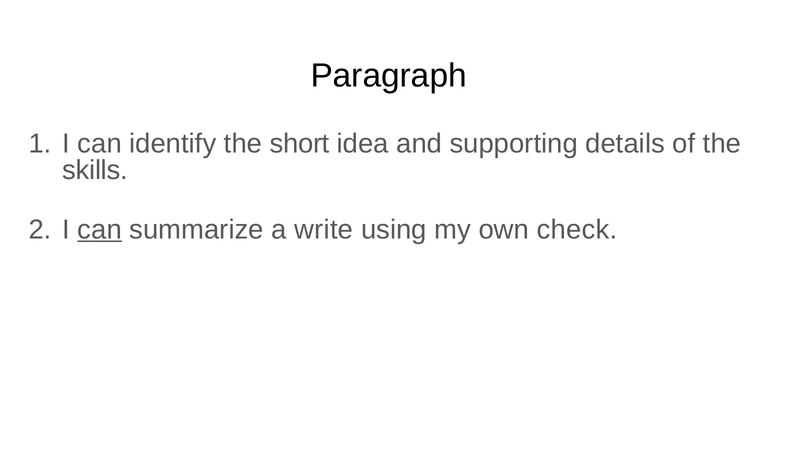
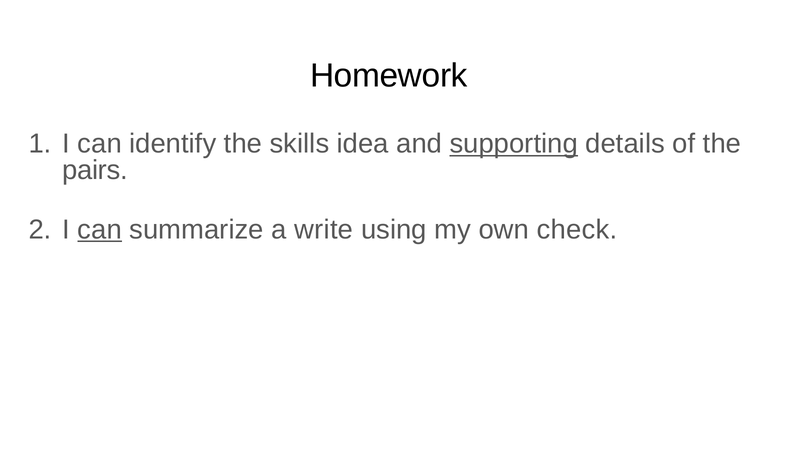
Paragraph: Paragraph -> Homework
short: short -> skills
supporting underline: none -> present
skills: skills -> pairs
